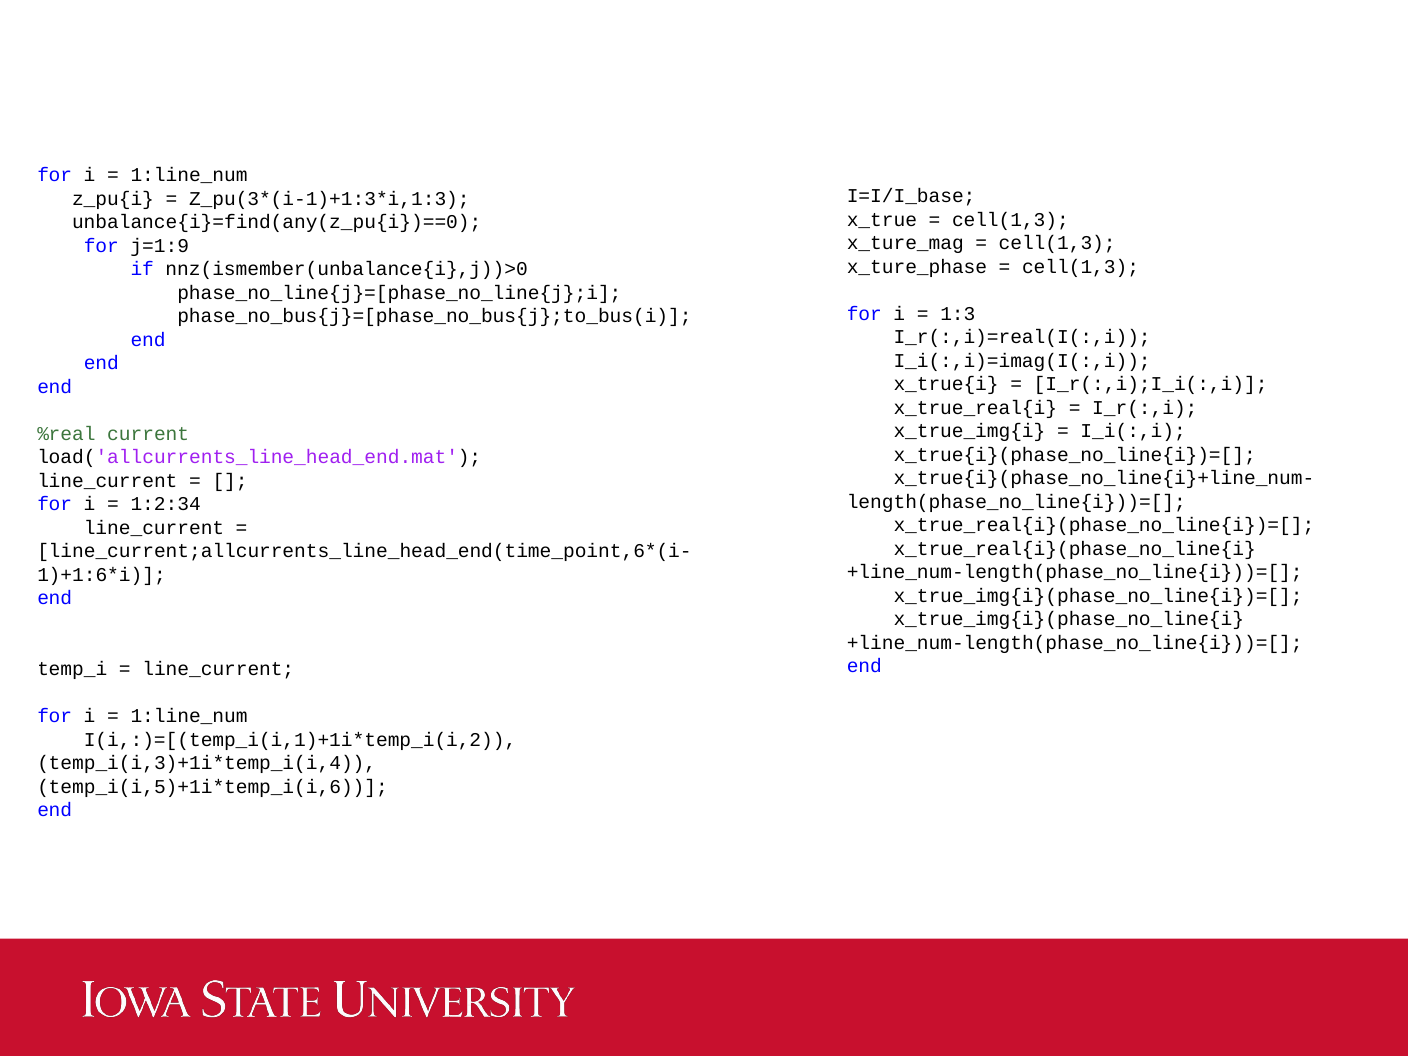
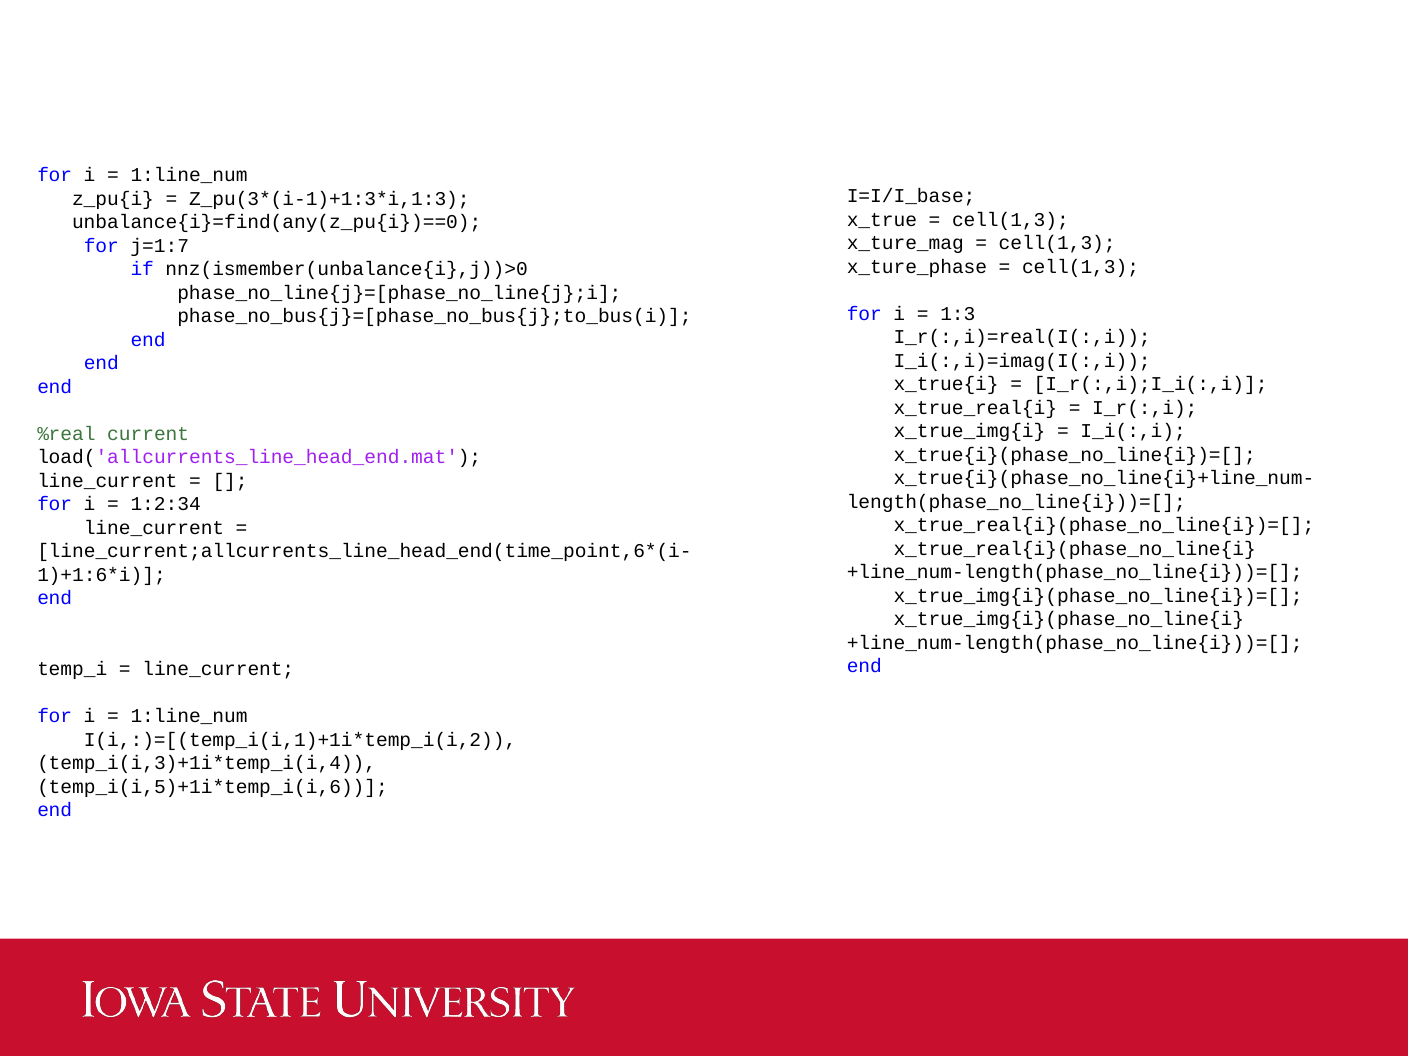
j=1:9: j=1:9 -> j=1:7
